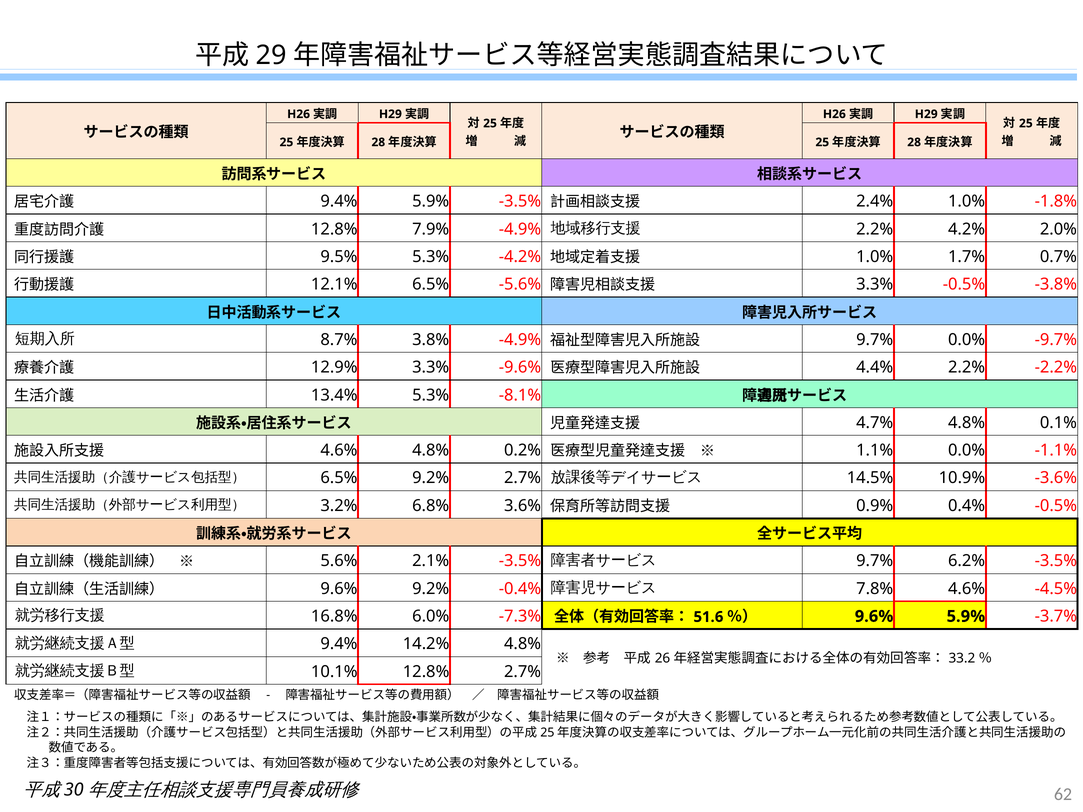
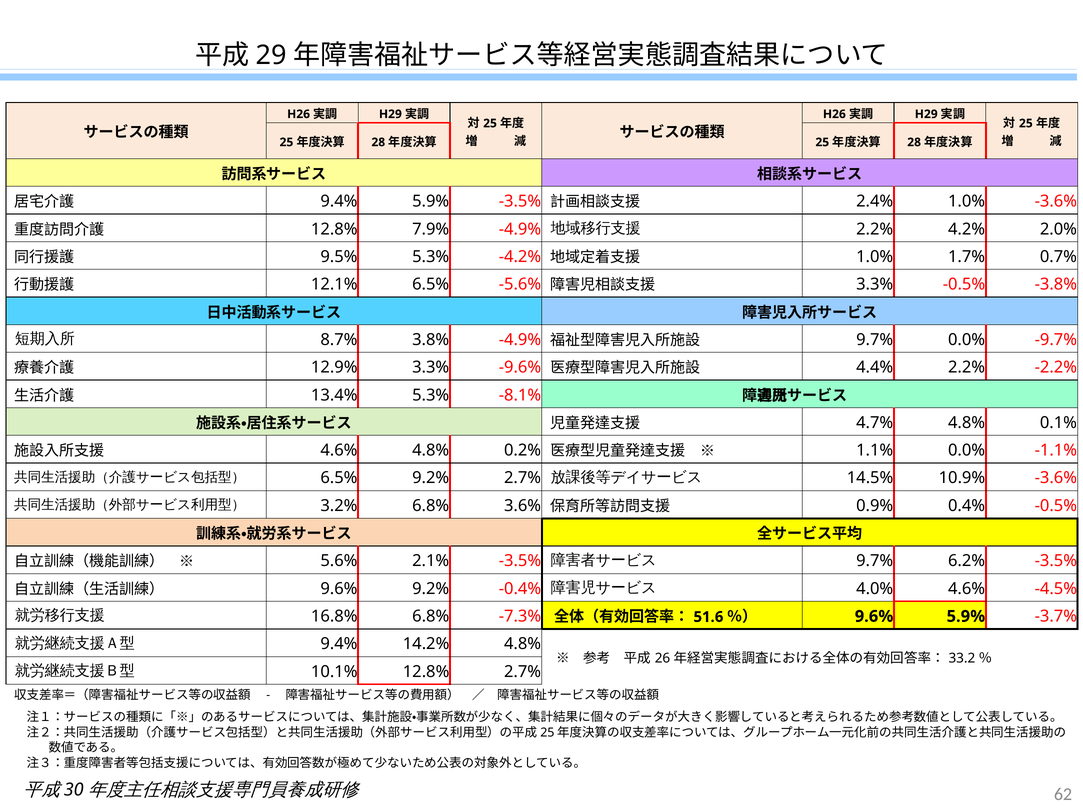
1.0% -1.8%: -1.8% -> -3.6%
7.8%: 7.8% -> 4.0%
16.8% 6.0%: 6.0% -> 6.8%
